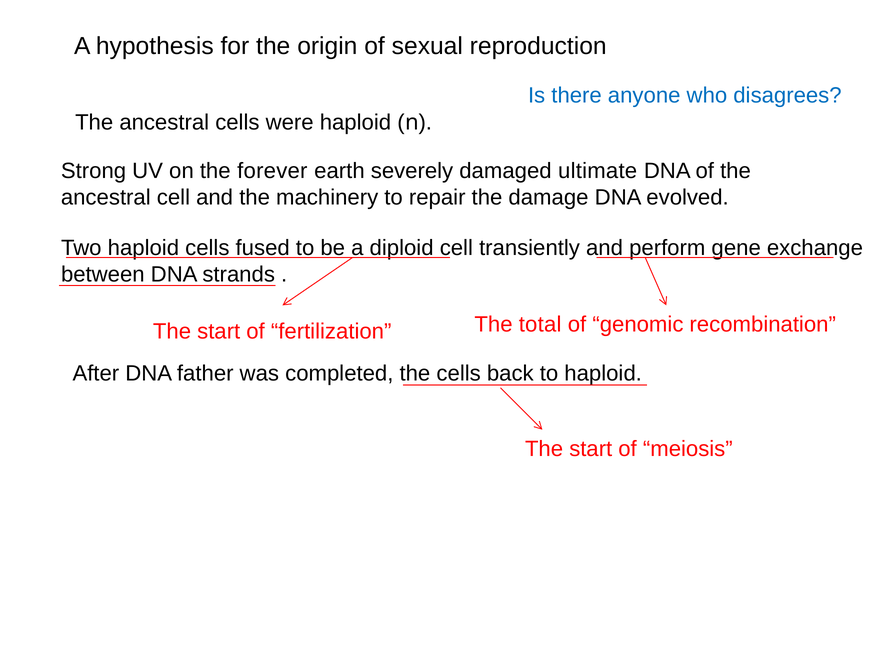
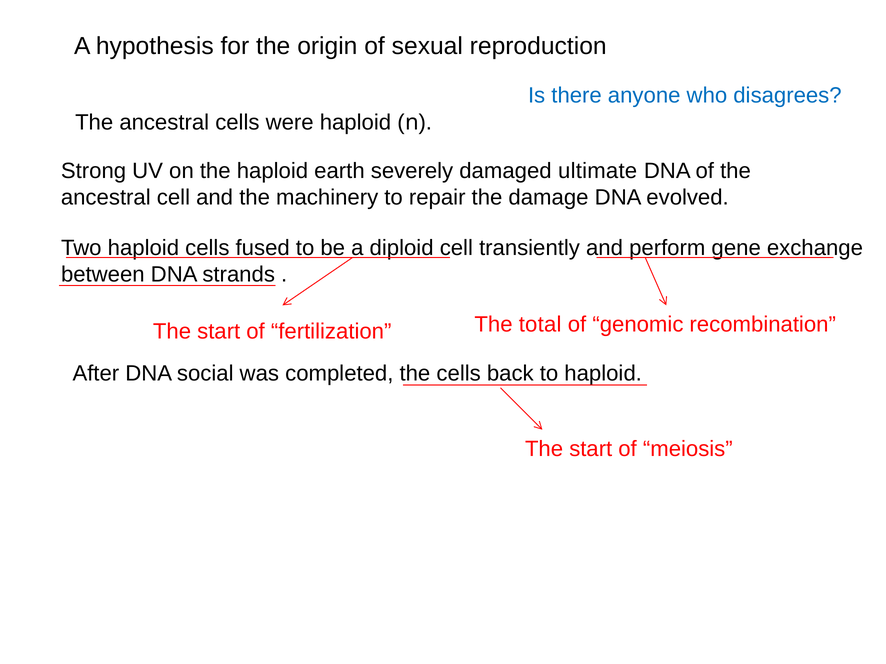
the forever: forever -> haploid
father: father -> social
